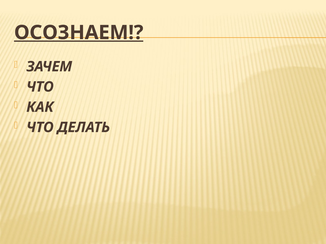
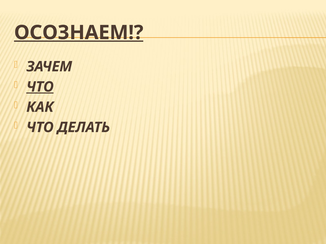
ЧТО at (40, 87) underline: none -> present
